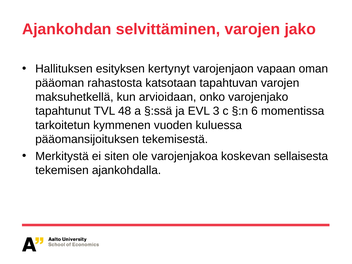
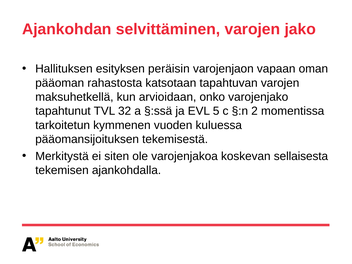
kertynyt: kertynyt -> peräisin
48: 48 -> 32
3: 3 -> 5
6: 6 -> 2
